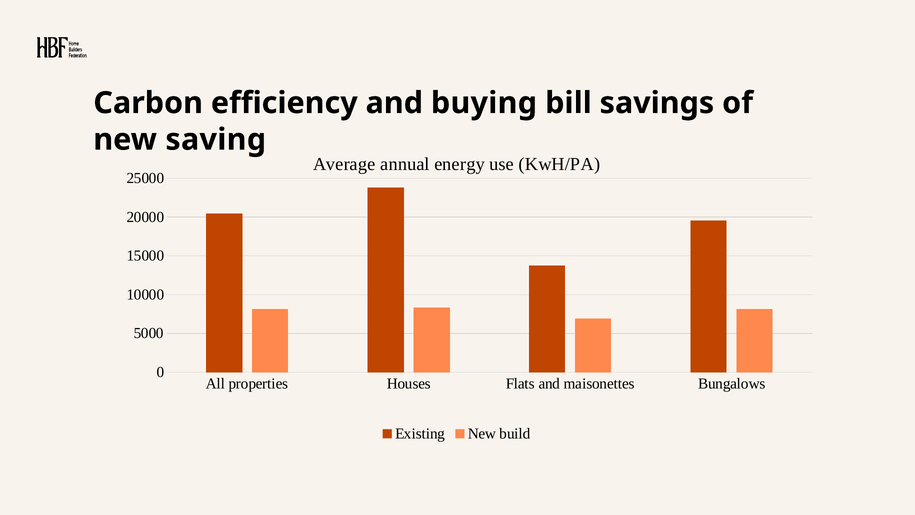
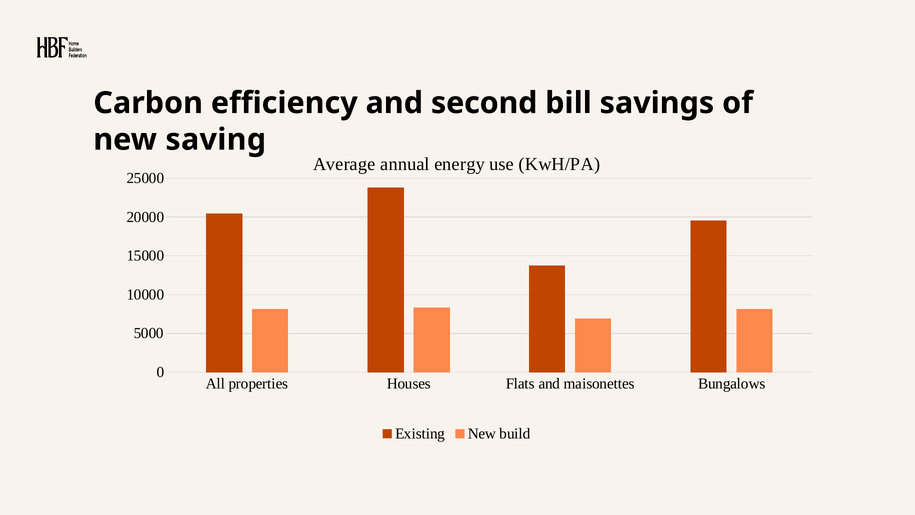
buying: buying -> second
